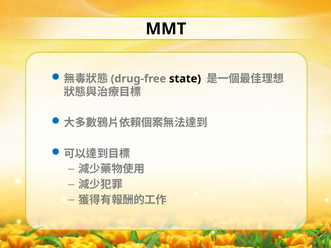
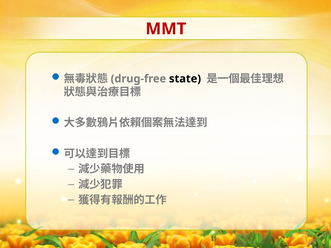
MMT colour: black -> red
